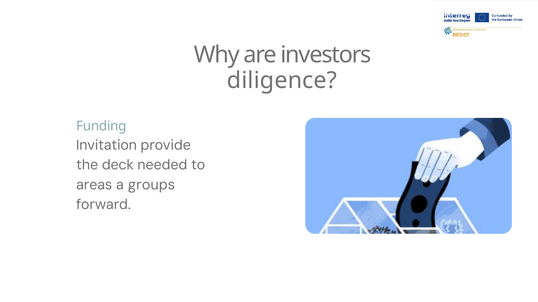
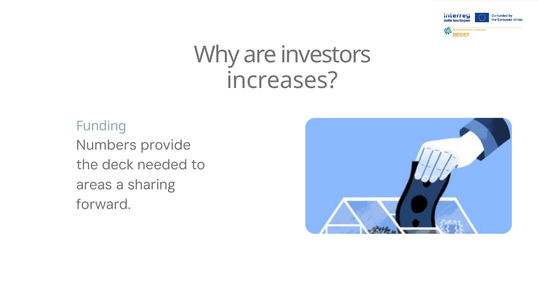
diligence: diligence -> increases
Invitation: Invitation -> Numbers
groups: groups -> sharing
